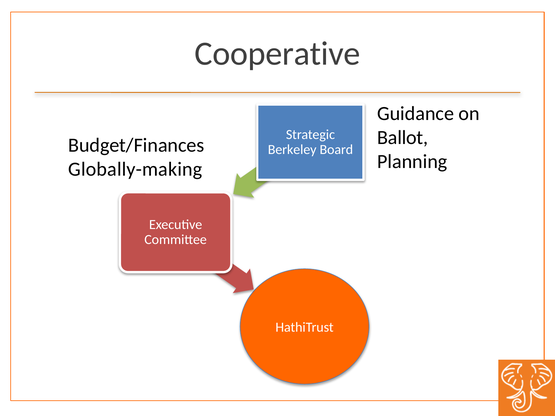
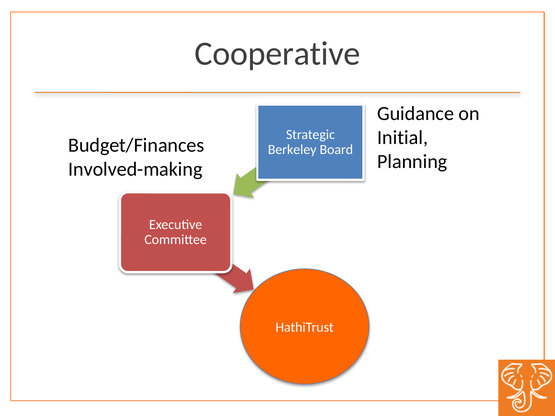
Ballot: Ballot -> Initial
Globally-making: Globally-making -> Involved-making
